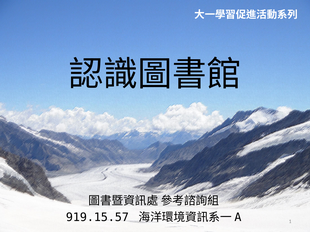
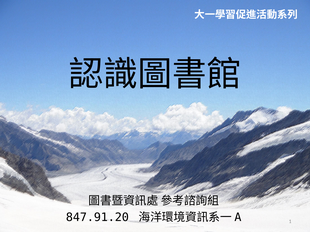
919.15.57: 919.15.57 -> 847.91.20
